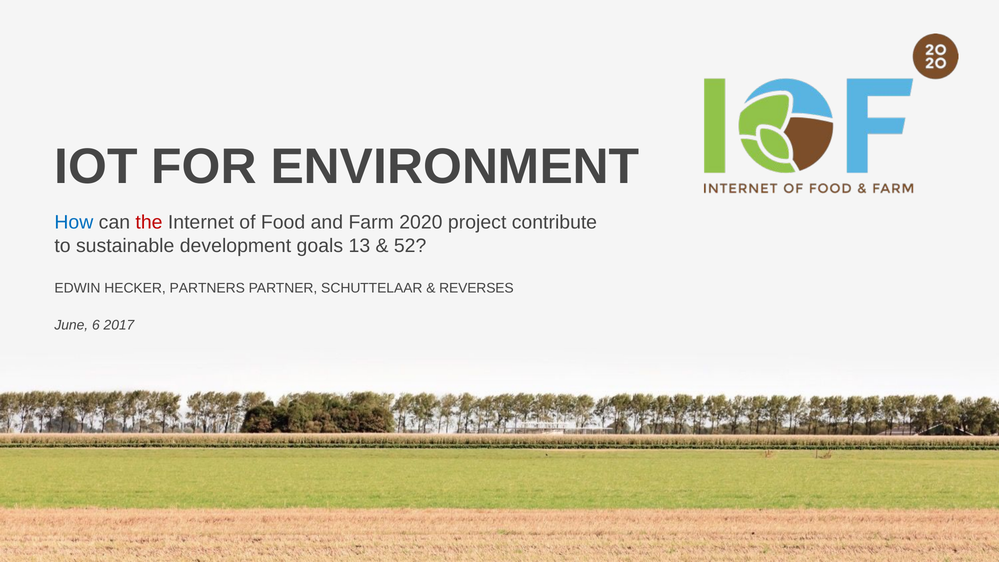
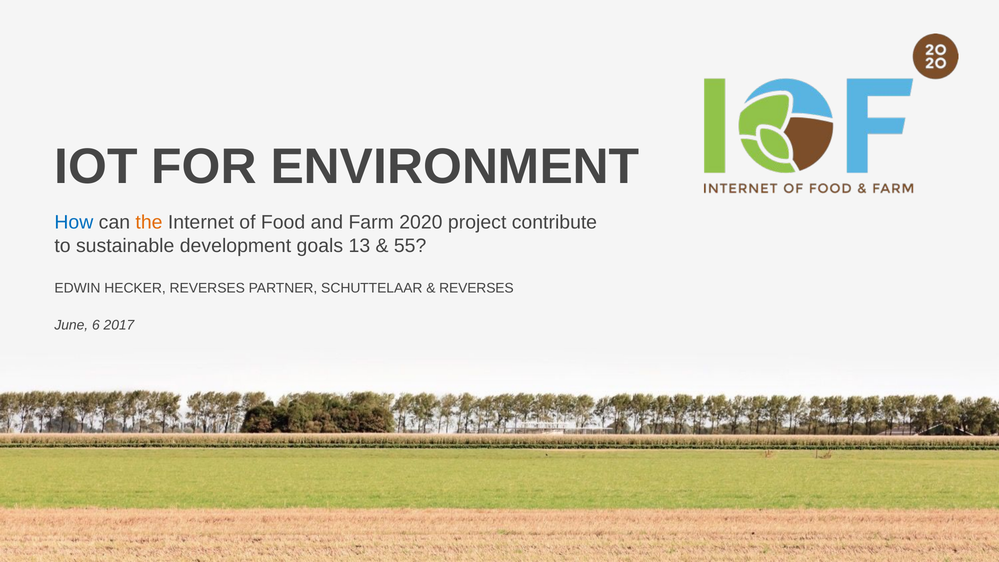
the colour: red -> orange
52: 52 -> 55
HECKER PARTNERS: PARTNERS -> REVERSES
